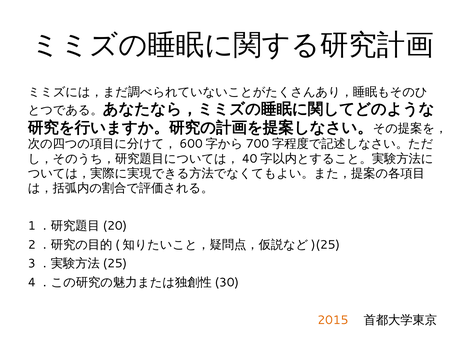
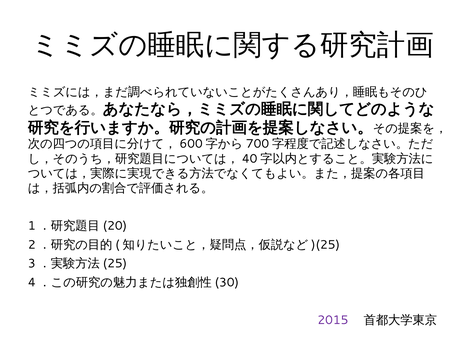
2015 colour: orange -> purple
